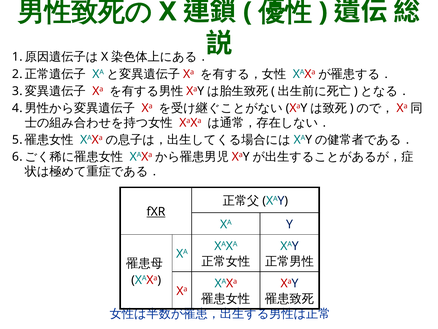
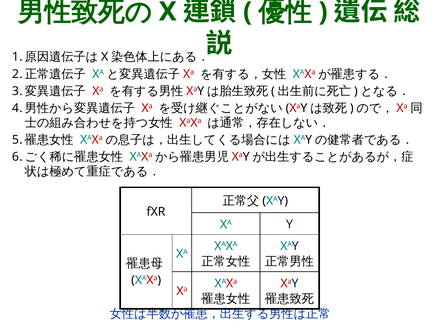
fXR underline: present -> none
